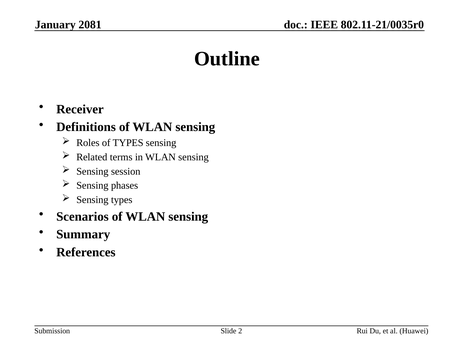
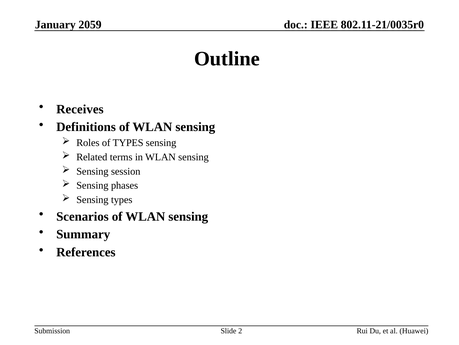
2081: 2081 -> 2059
Receiver: Receiver -> Receives
